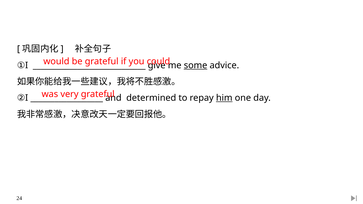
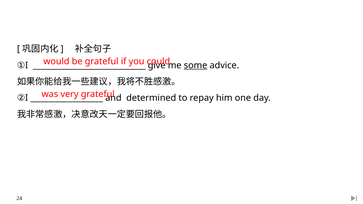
him underline: present -> none
